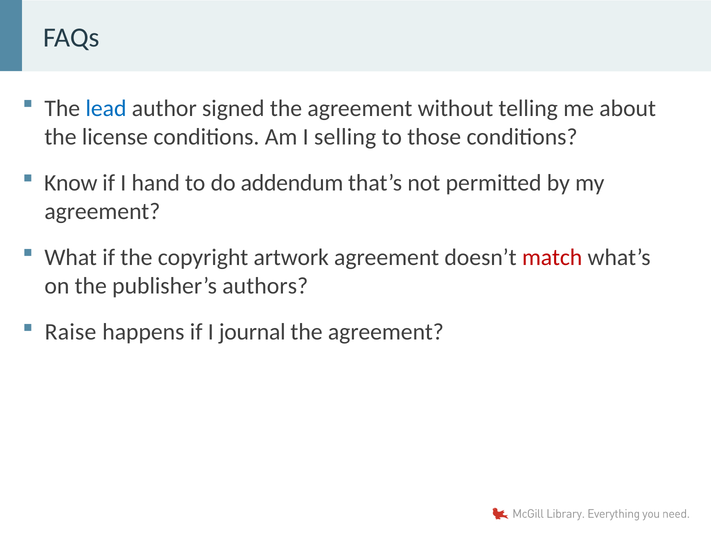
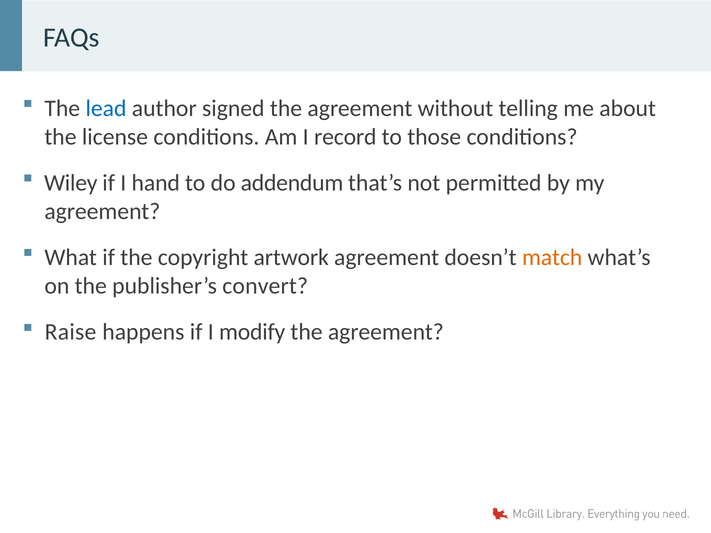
selling: selling -> record
Know: Know -> Wiley
match colour: red -> orange
authors: authors -> convert
journal: journal -> modify
